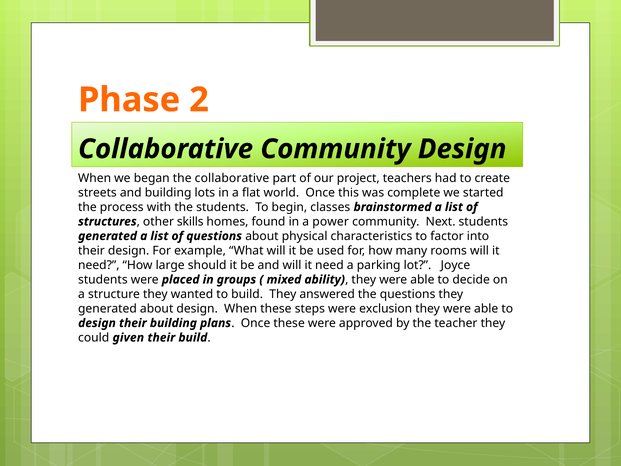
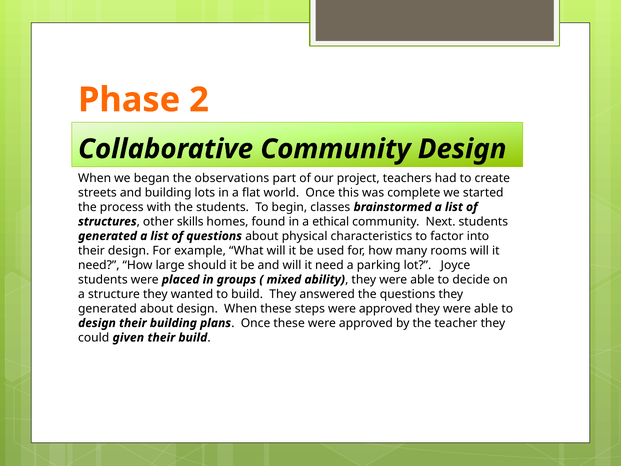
the collaborative: collaborative -> observations
power: power -> ethical
steps were exclusion: exclusion -> approved
